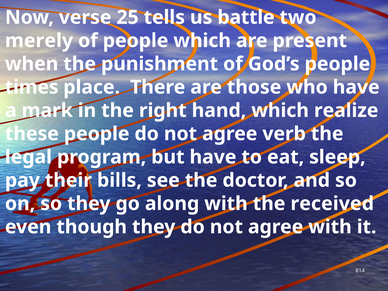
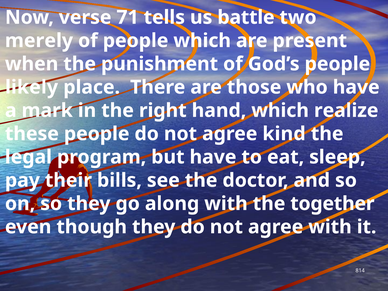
25: 25 -> 71
times: times -> likely
verb: verb -> kind
received: received -> together
